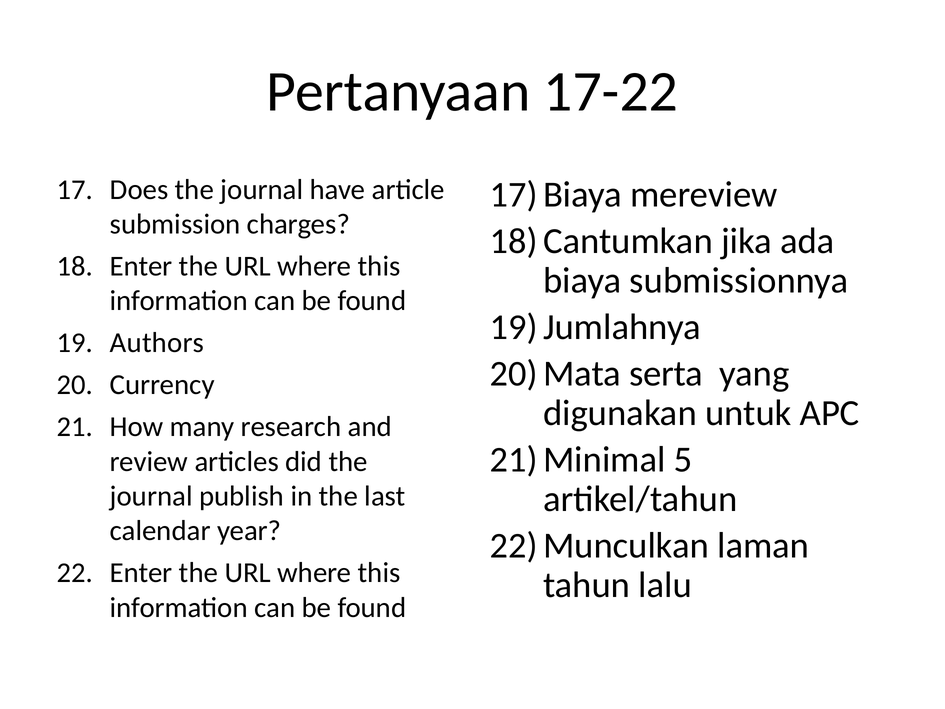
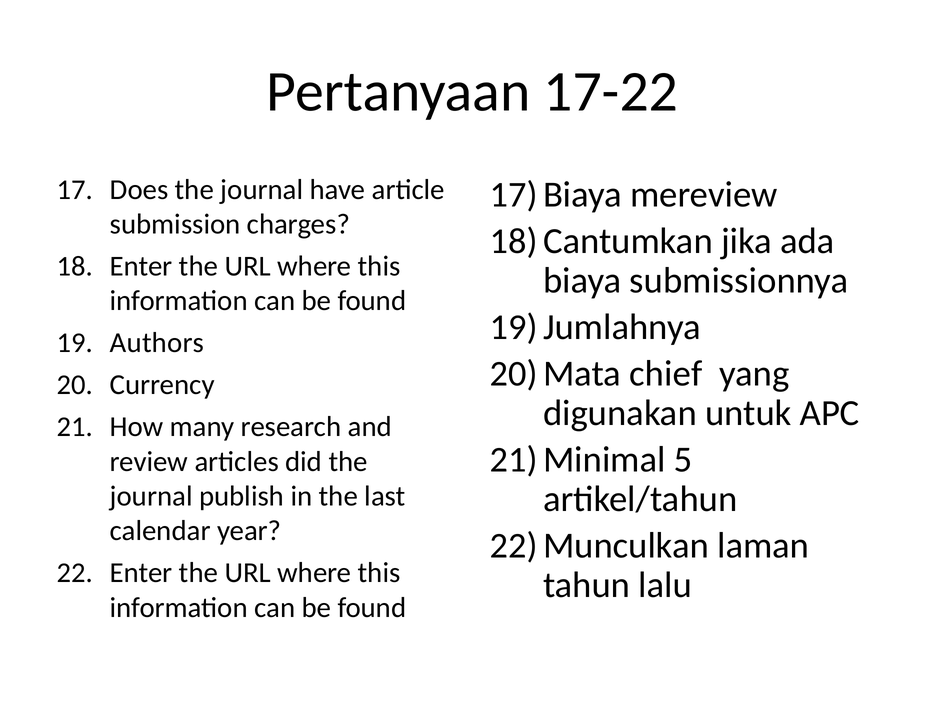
serta: serta -> chief
